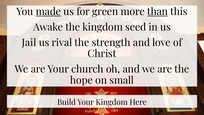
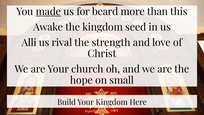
green: green -> beard
than underline: present -> none
Jail: Jail -> Alli
